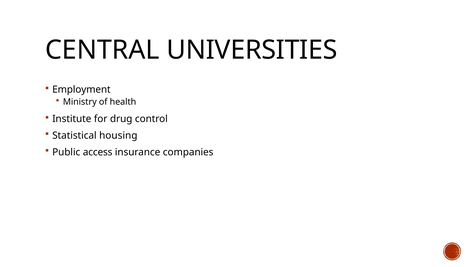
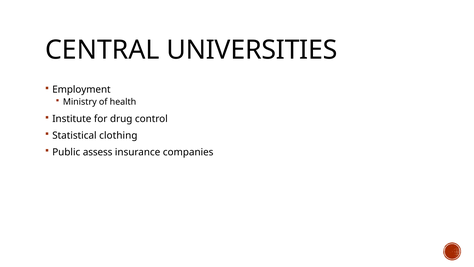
housing: housing -> clothing
access: access -> assess
